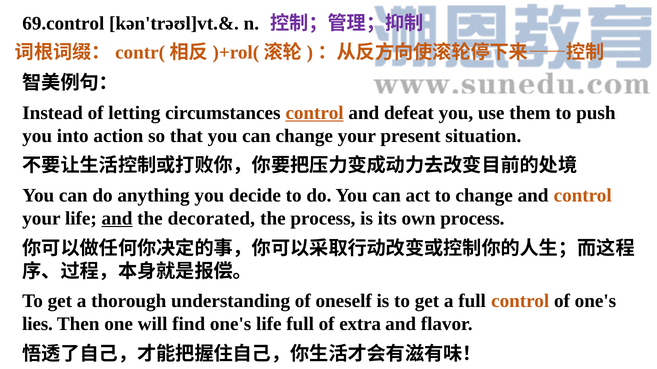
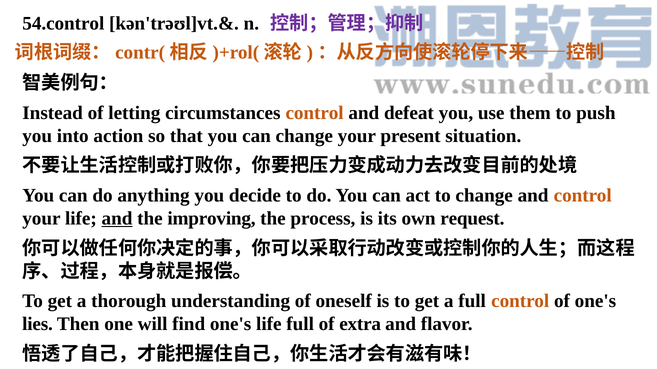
69.control: 69.control -> 54.control
control at (315, 113) underline: present -> none
decorated: decorated -> improving
own process: process -> request
